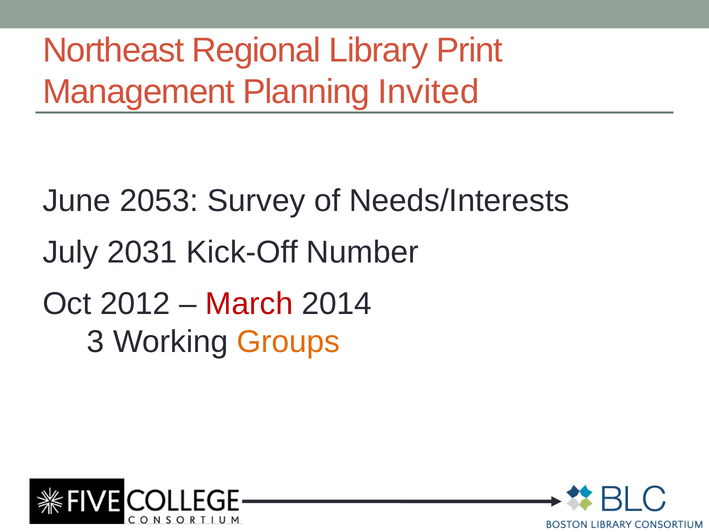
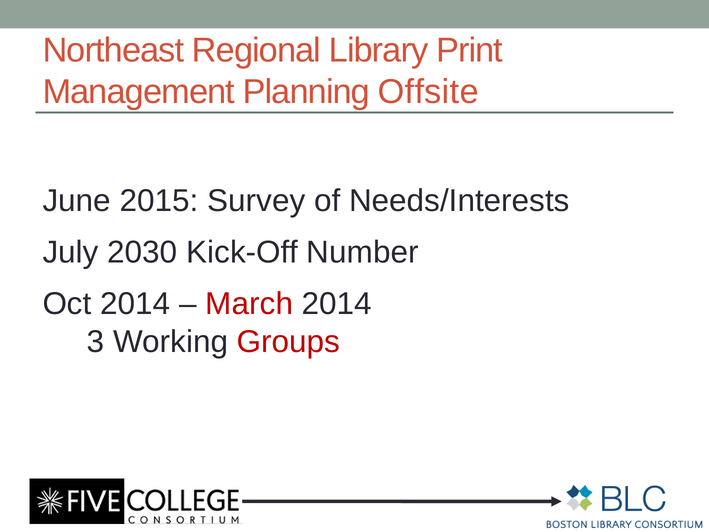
Invited: Invited -> Offsite
2053: 2053 -> 2015
2031: 2031 -> 2030
Oct 2012: 2012 -> 2014
Groups colour: orange -> red
